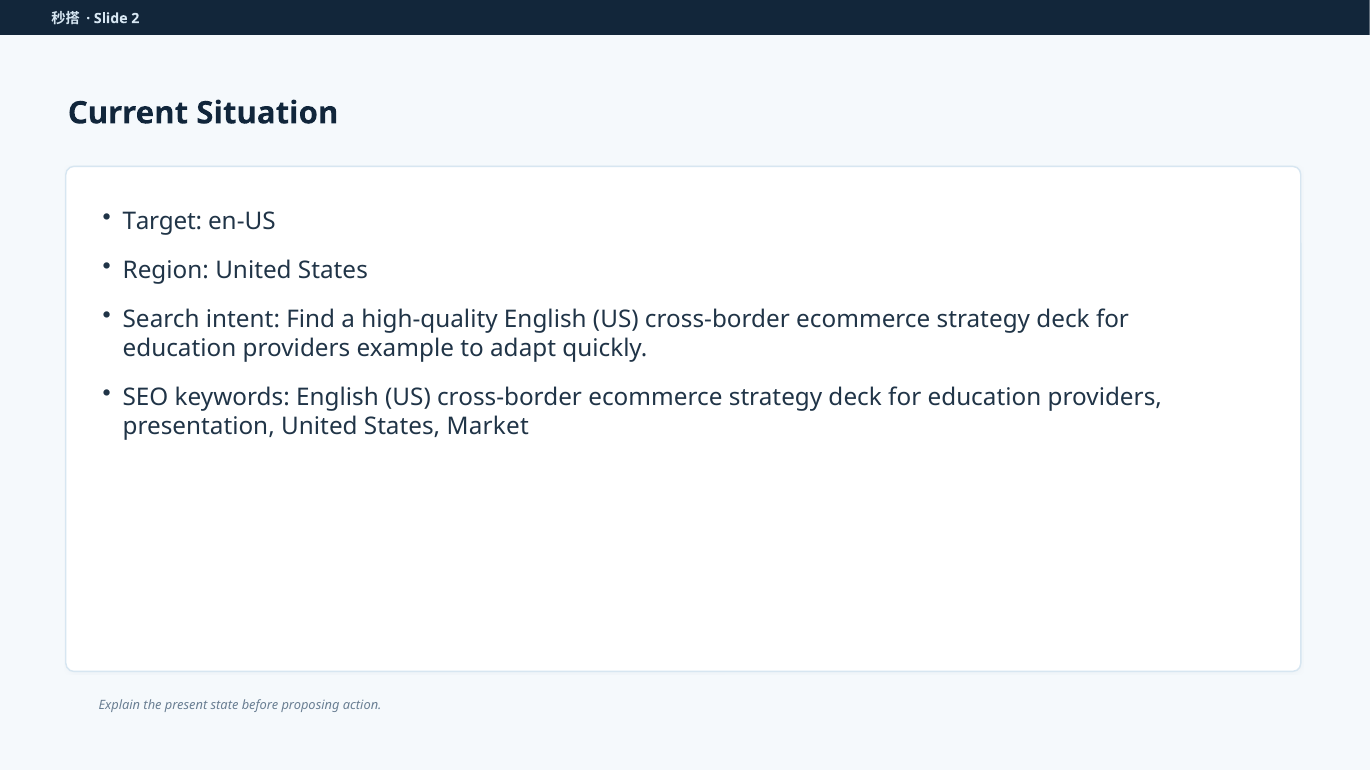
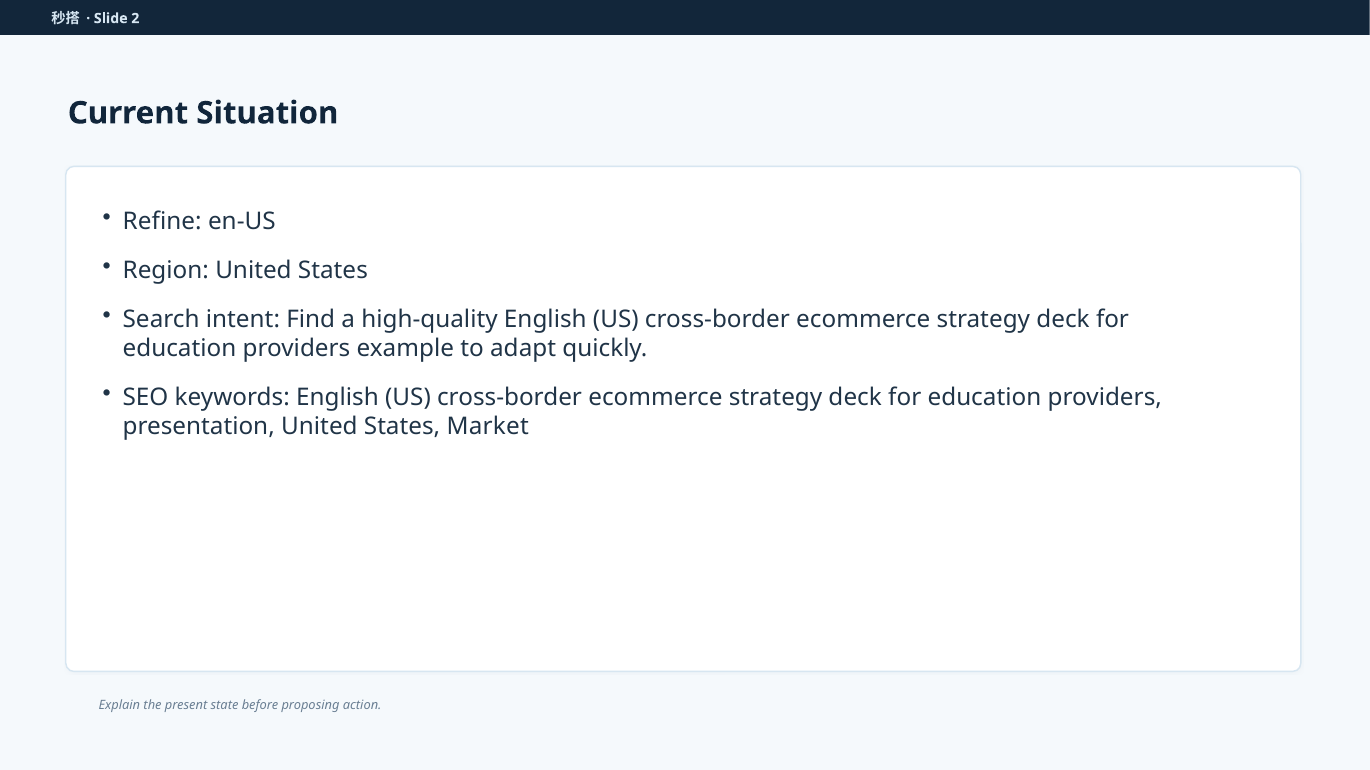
Target: Target -> Refine
